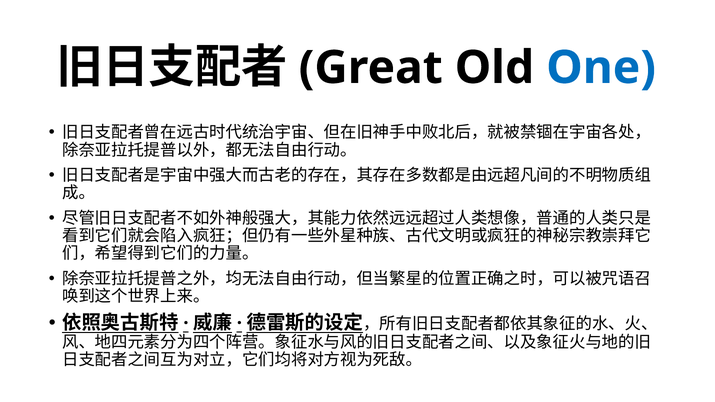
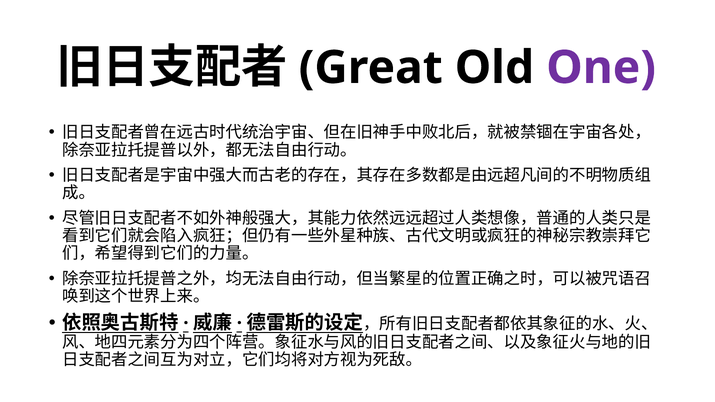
One colour: blue -> purple
